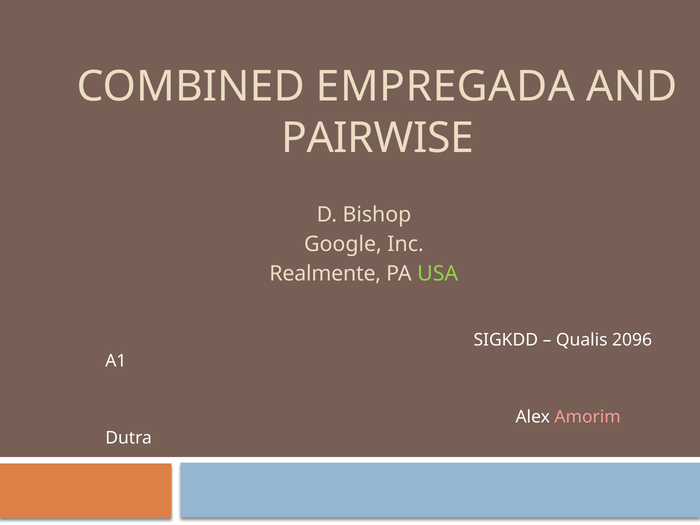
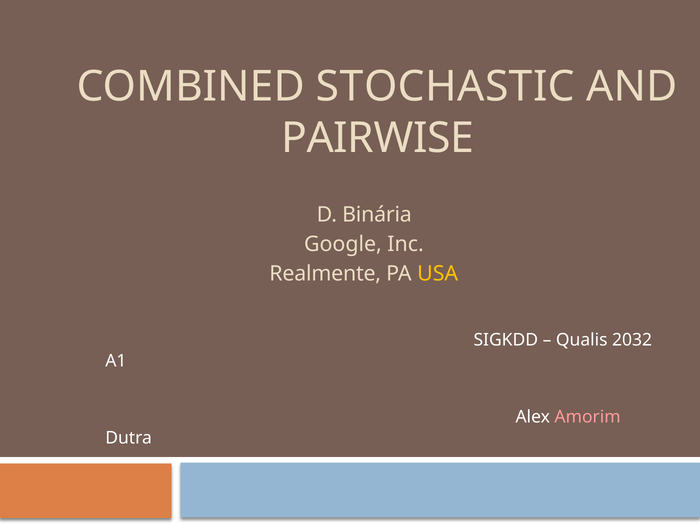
EMPREGADA: EMPREGADA -> STOCHASTIC
Bishop: Bishop -> Binária
USA colour: light green -> yellow
2096: 2096 -> 2032
